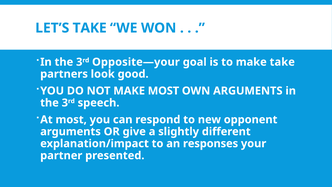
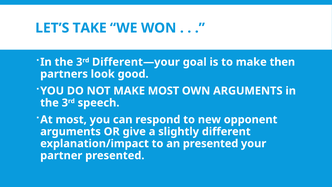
Opposite—your: Opposite—your -> Different—your
make take: take -> then
an responses: responses -> presented
